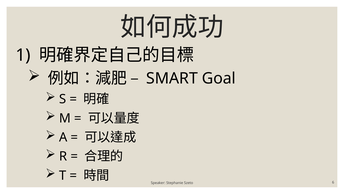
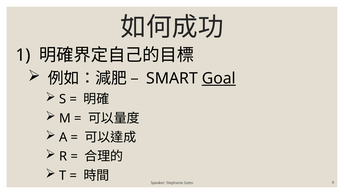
Goal underline: none -> present
